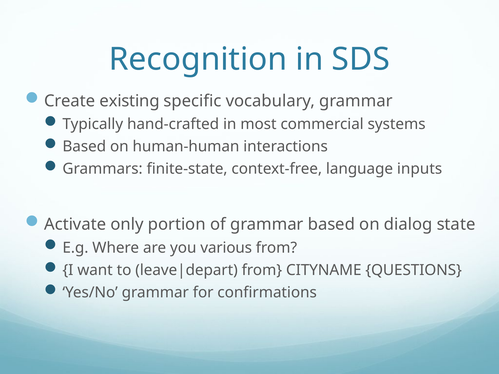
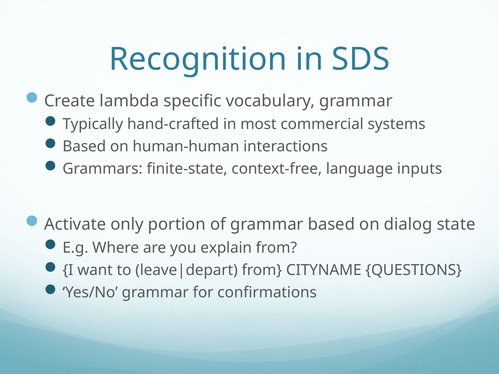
existing: existing -> lambda
various: various -> explain
